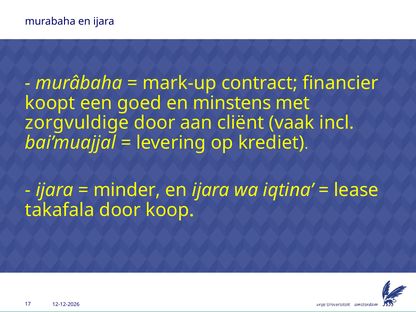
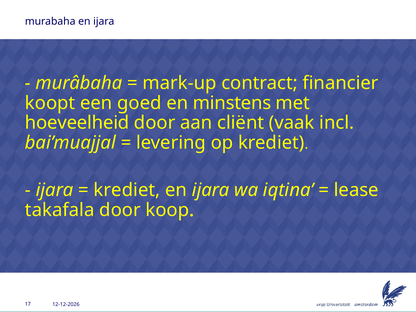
zorgvuldige: zorgvuldige -> hoeveelheid
minder at (127, 190): minder -> krediet
